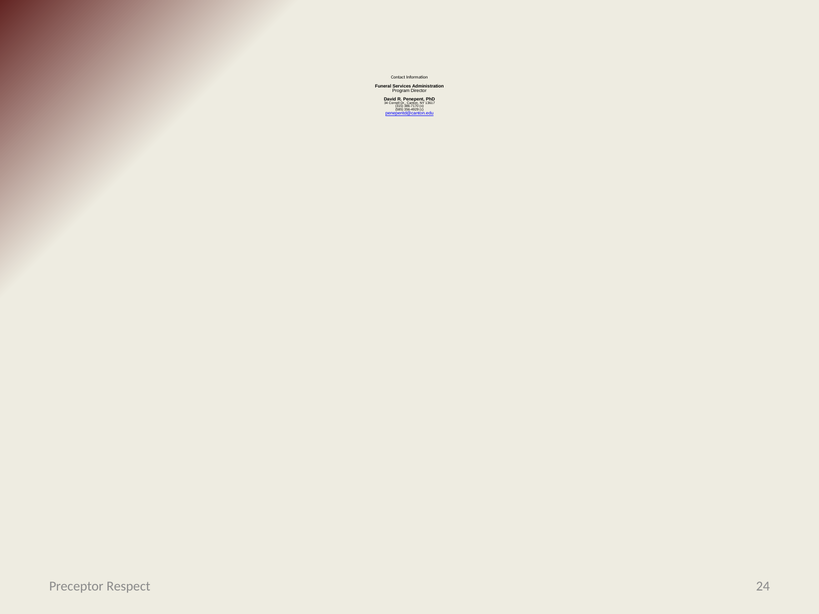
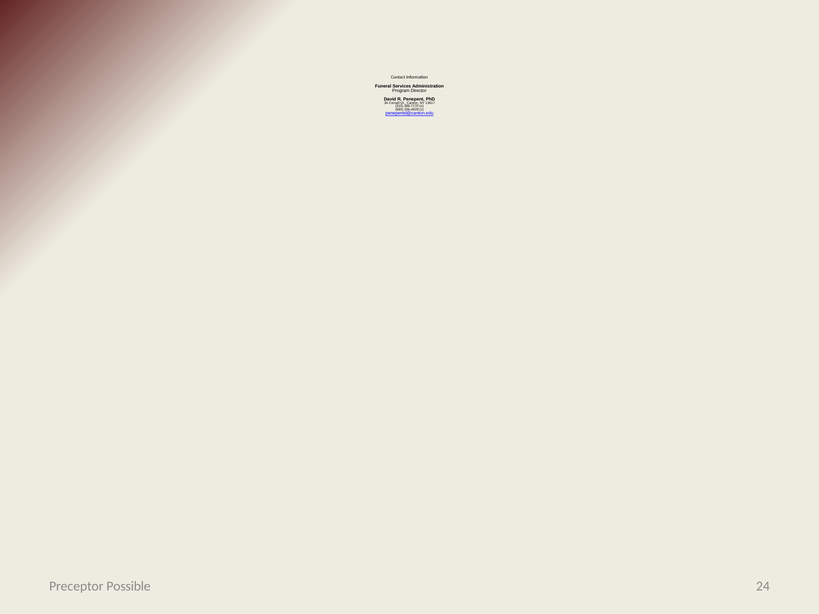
Respect: Respect -> Possible
